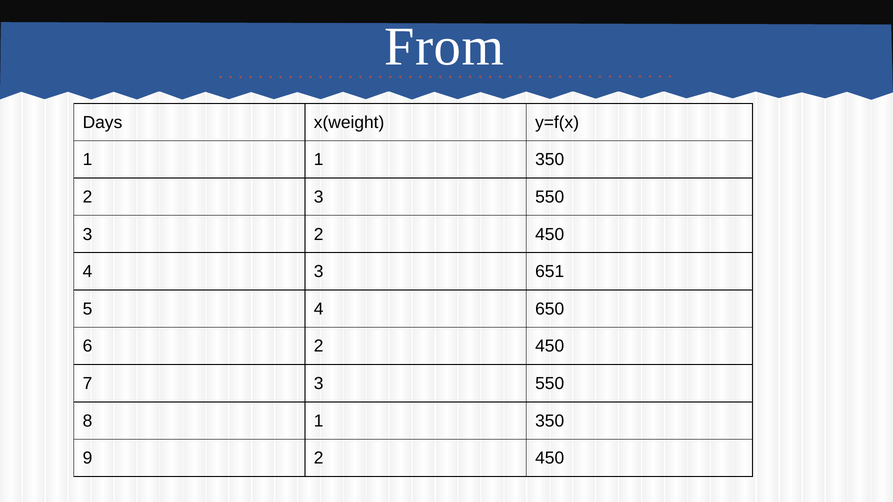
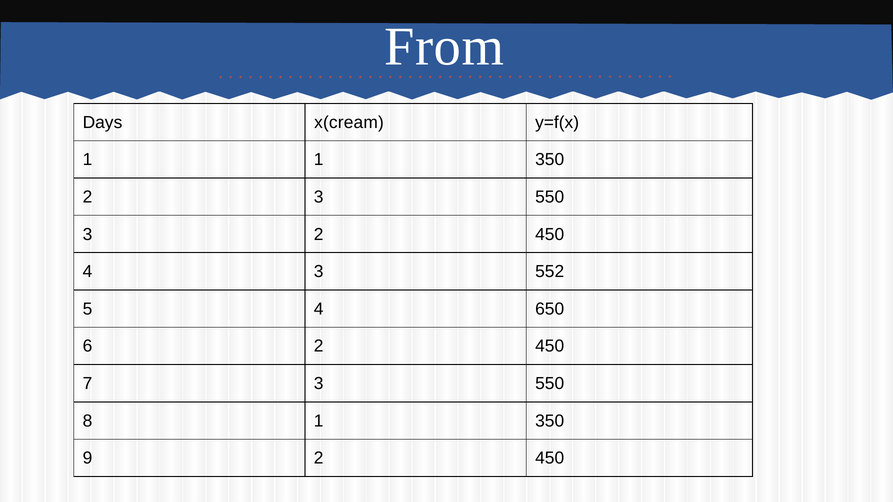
x(weight: x(weight -> x(cream
651: 651 -> 552
